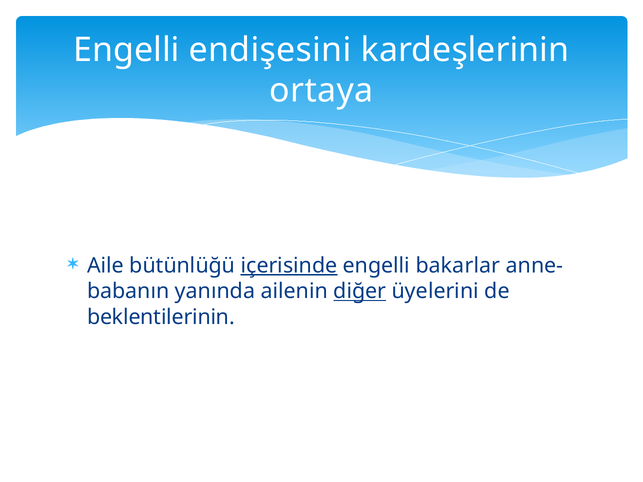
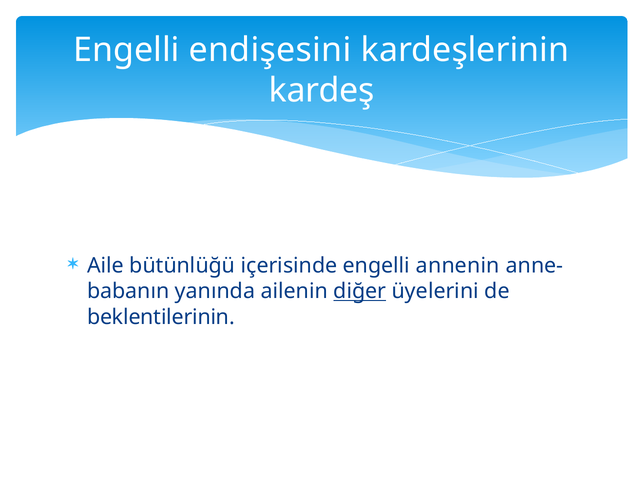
ortaya: ortaya -> kardeş
içerisinde underline: present -> none
bakarlar: bakarlar -> annenin
